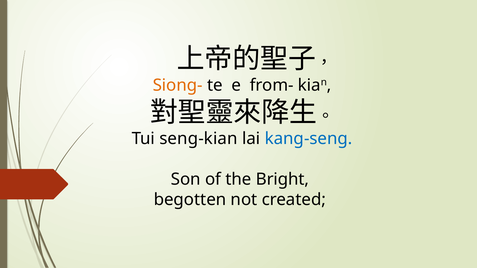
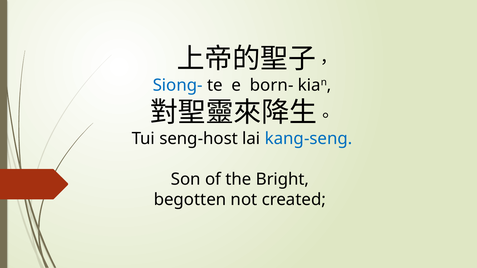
Siong- colour: orange -> blue
from-: from- -> born-
seng-kian: seng-kian -> seng-host
